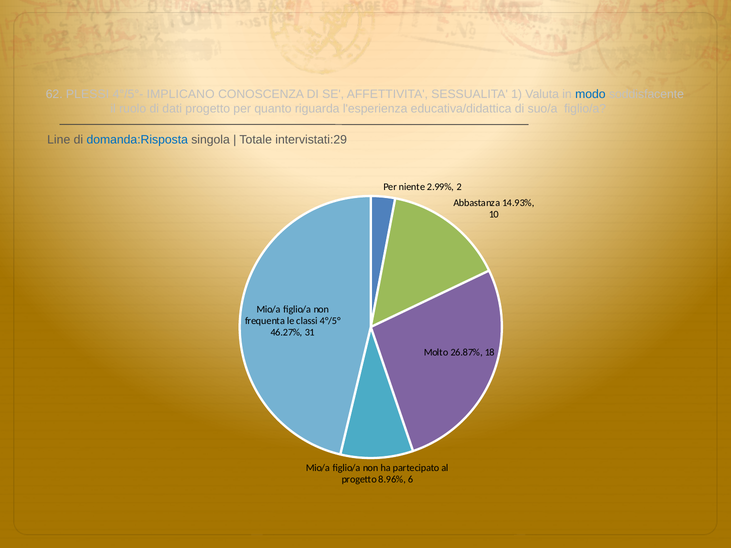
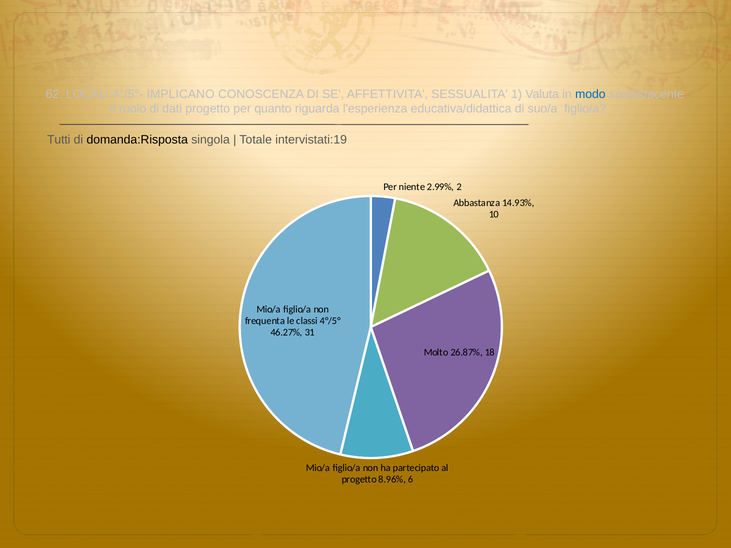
PLESSI: PLESSI -> LOCALI
Line: Line -> Tutti
domanda:Risposta colour: blue -> black
intervistati:29: intervistati:29 -> intervistati:19
